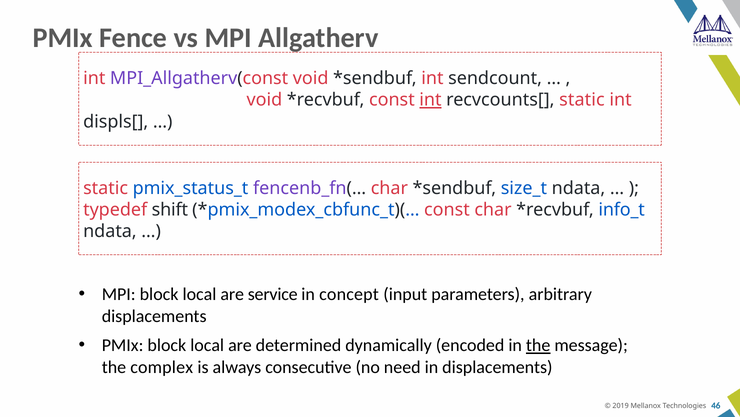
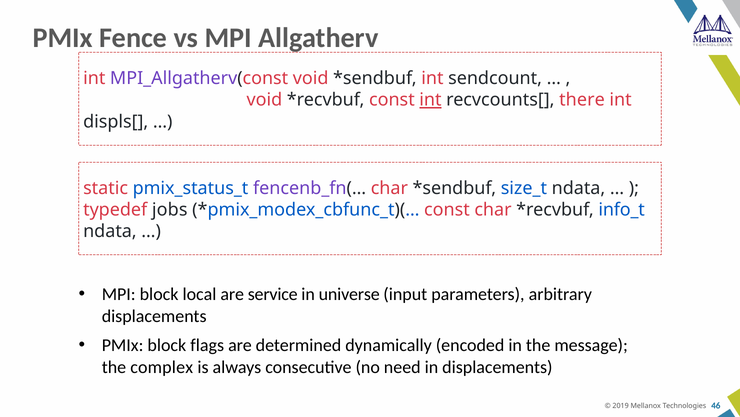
recvcounts[ static: static -> there
shift: shift -> jobs
concept: concept -> universe
PMIx block local: local -> flags
the at (538, 345) underline: present -> none
